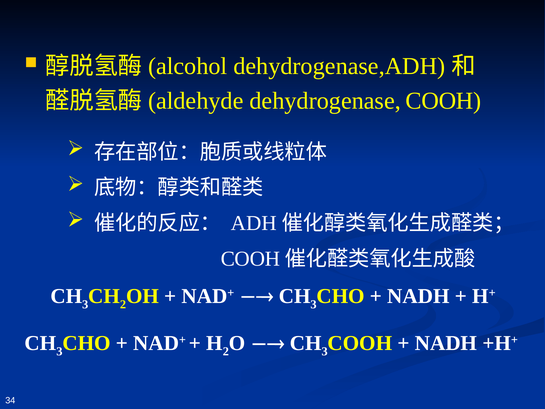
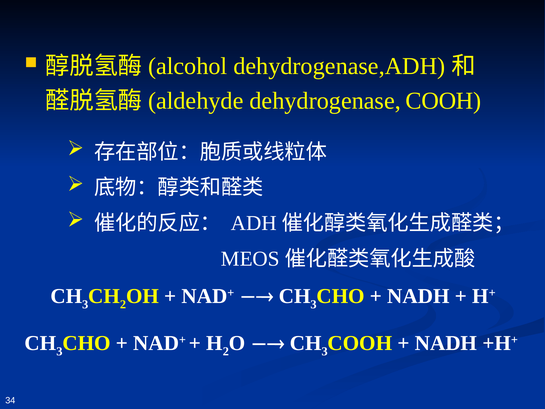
COOH at (250, 259): COOH -> MEOS
